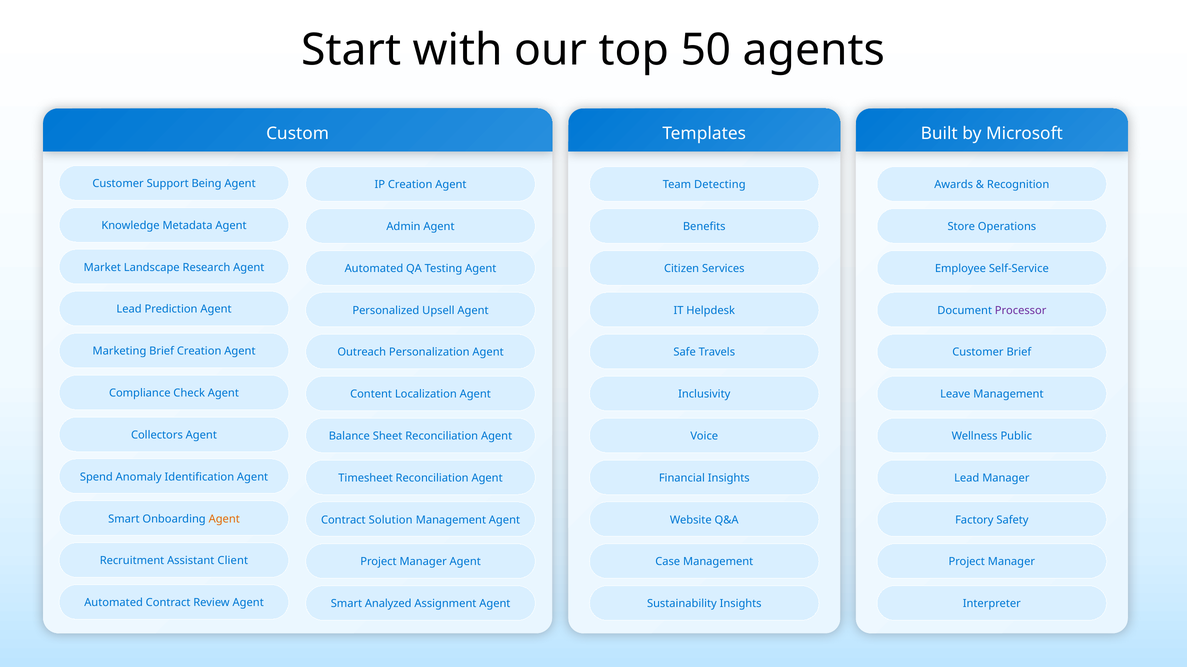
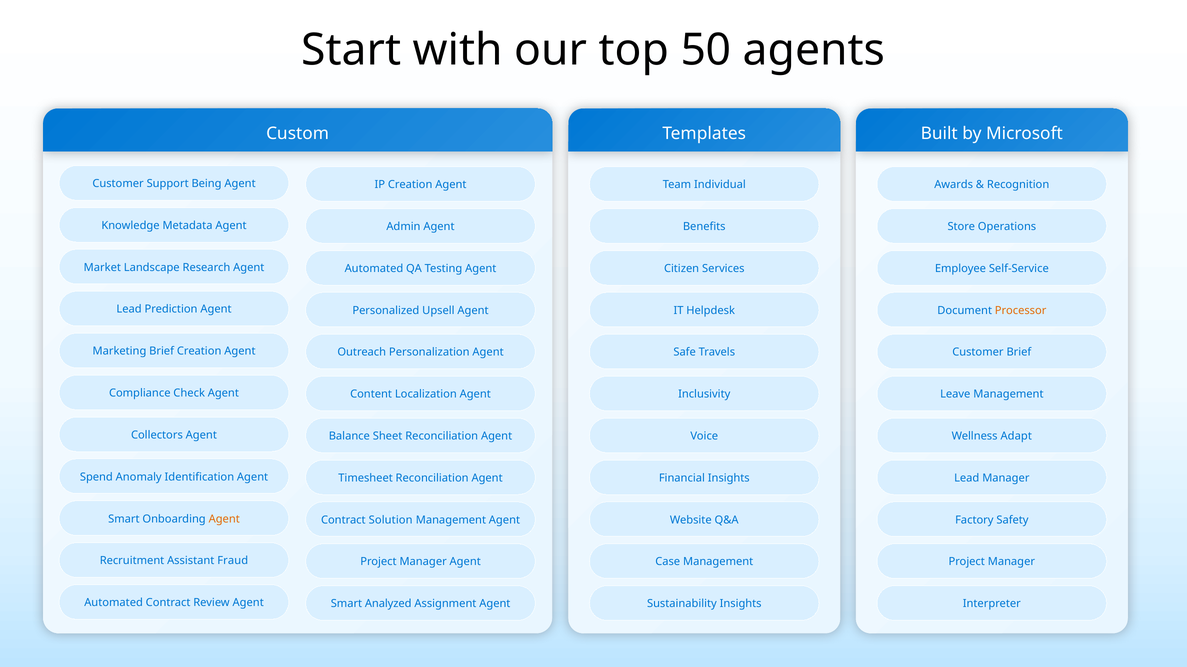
Detecting: Detecting -> Individual
Processor colour: purple -> orange
Public: Public -> Adapt
Client: Client -> Fraud
